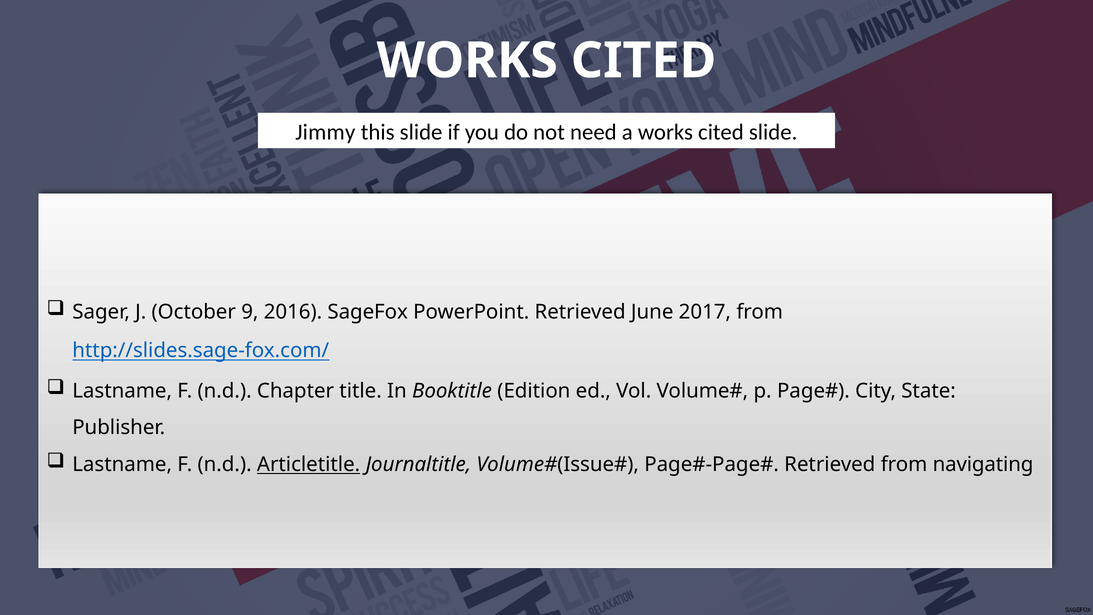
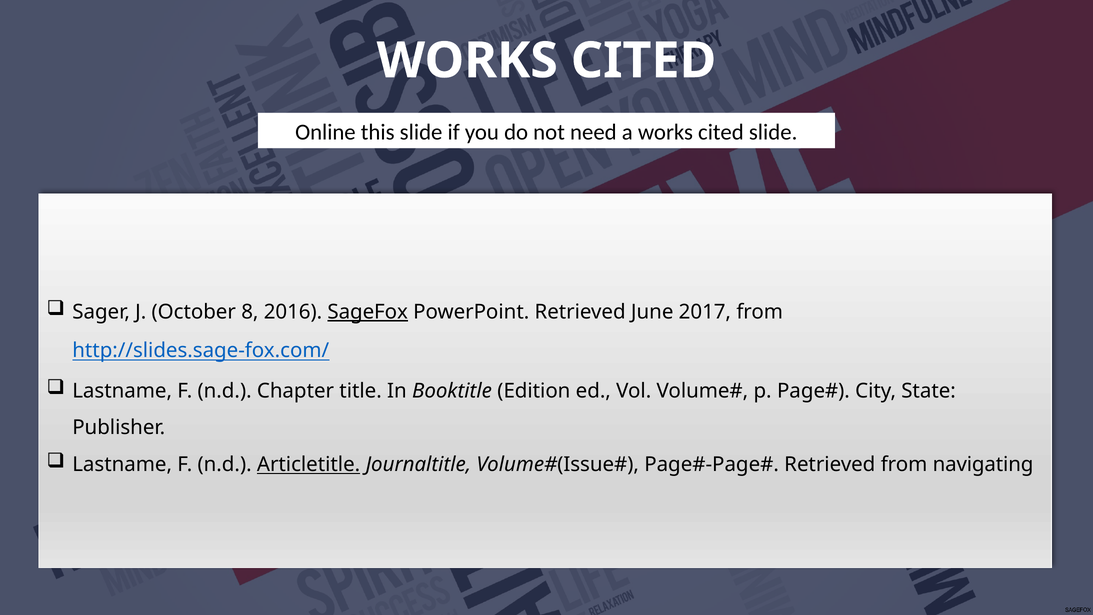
Jimmy: Jimmy -> Online
9: 9 -> 8
SageFox underline: none -> present
